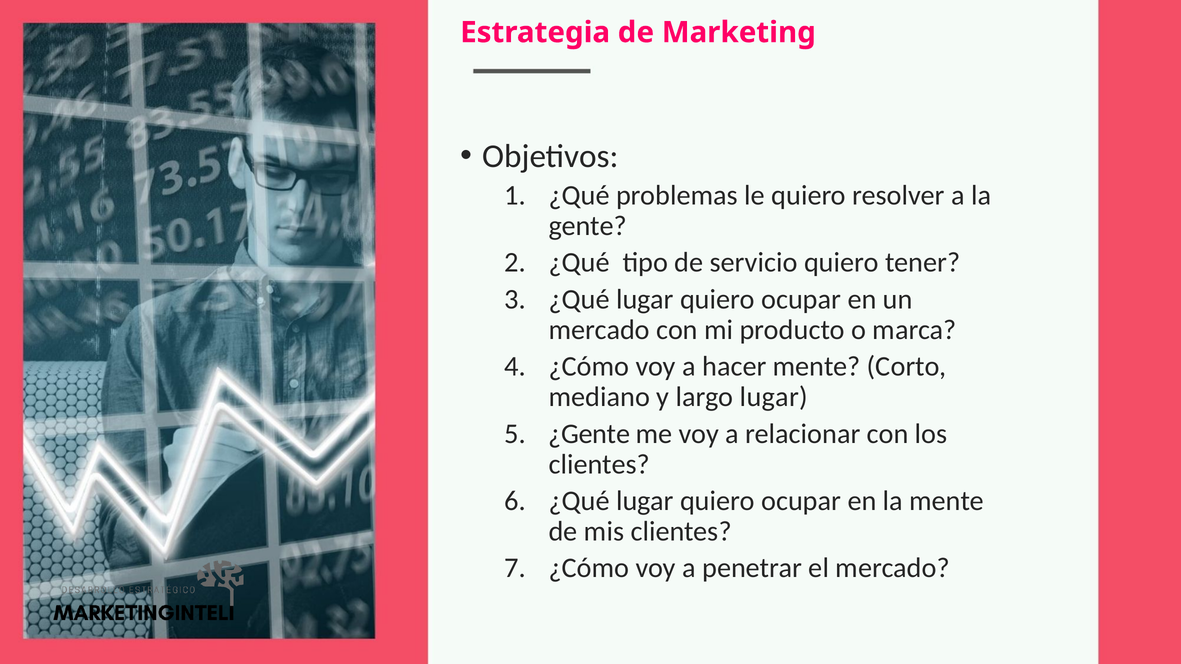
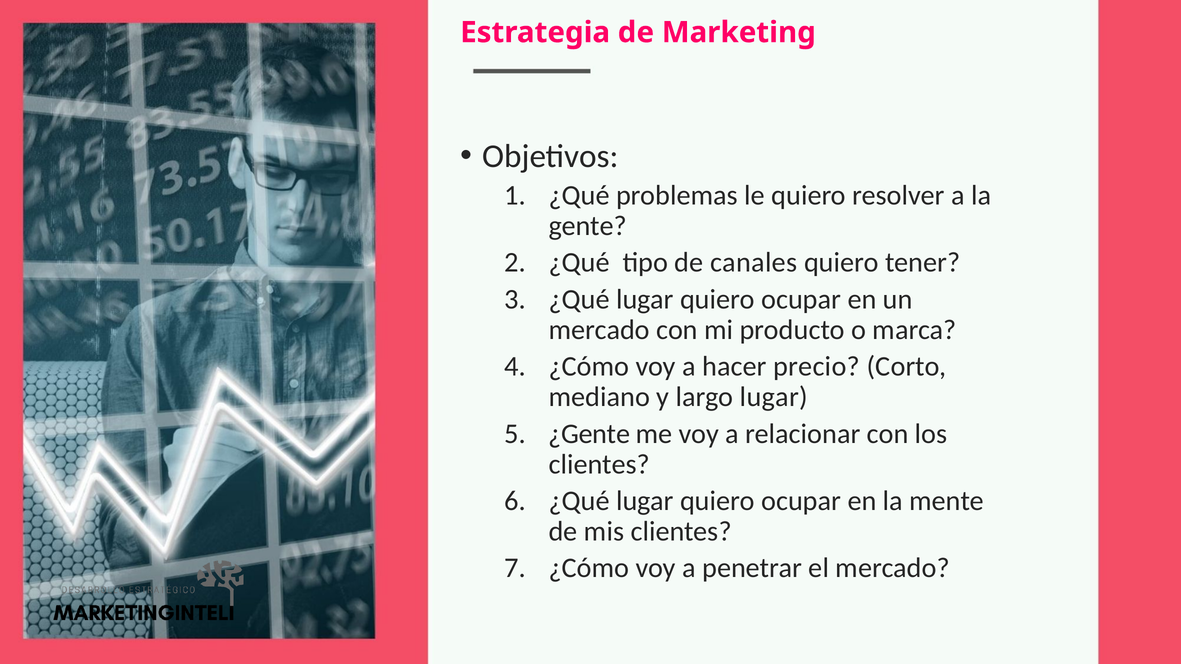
servicio: servicio -> canales
hacer mente: mente -> precio
